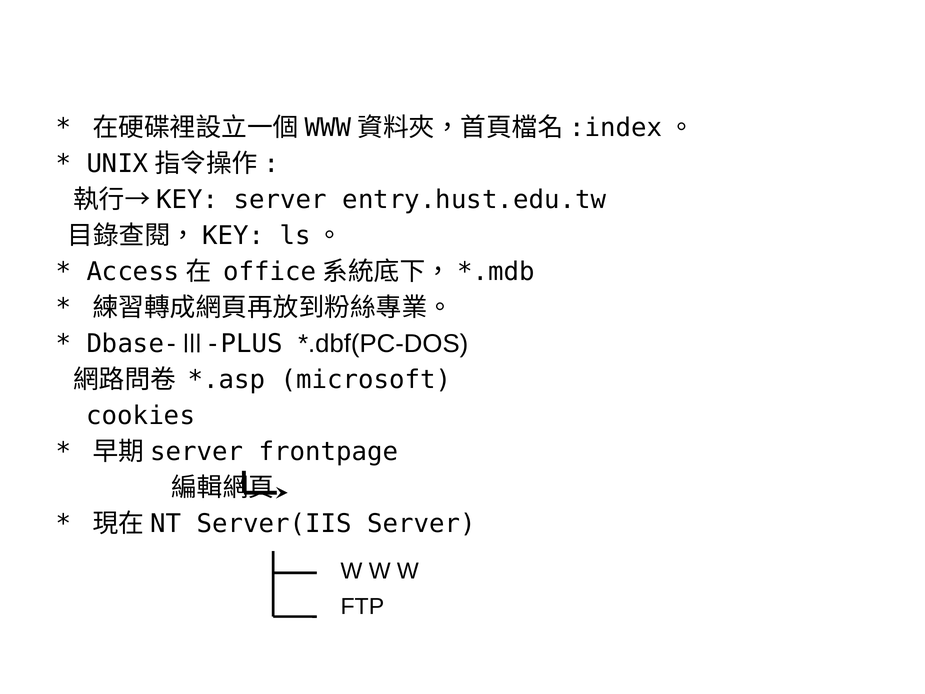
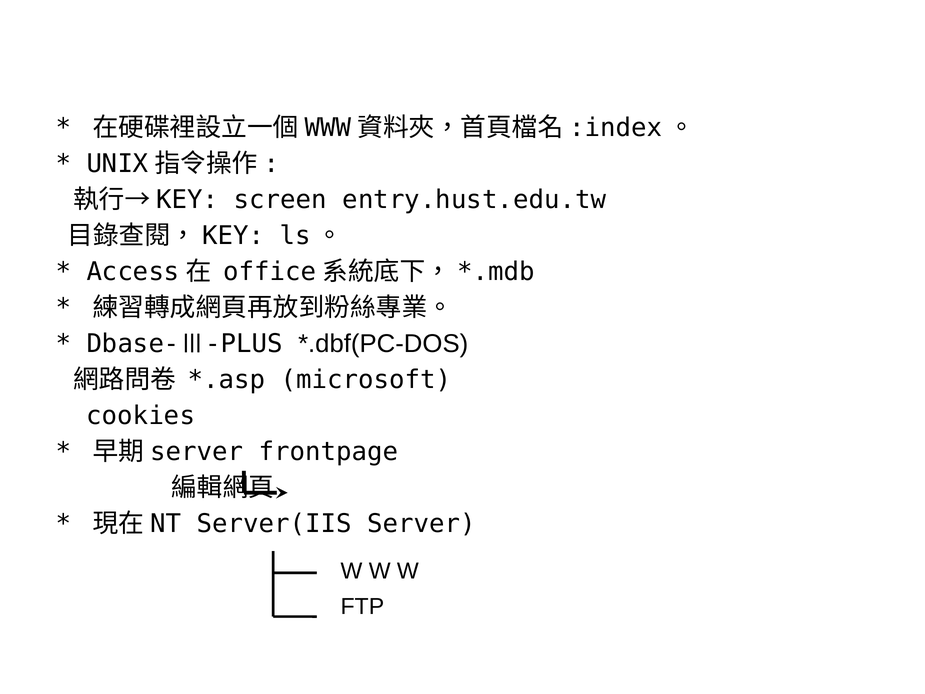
server at (280, 200): server -> screen
